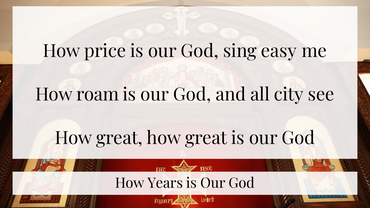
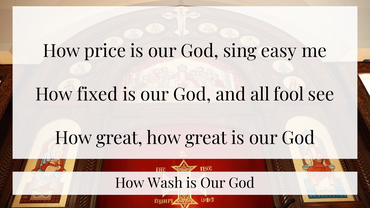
roam: roam -> fixed
city: city -> fool
Years: Years -> Wash
